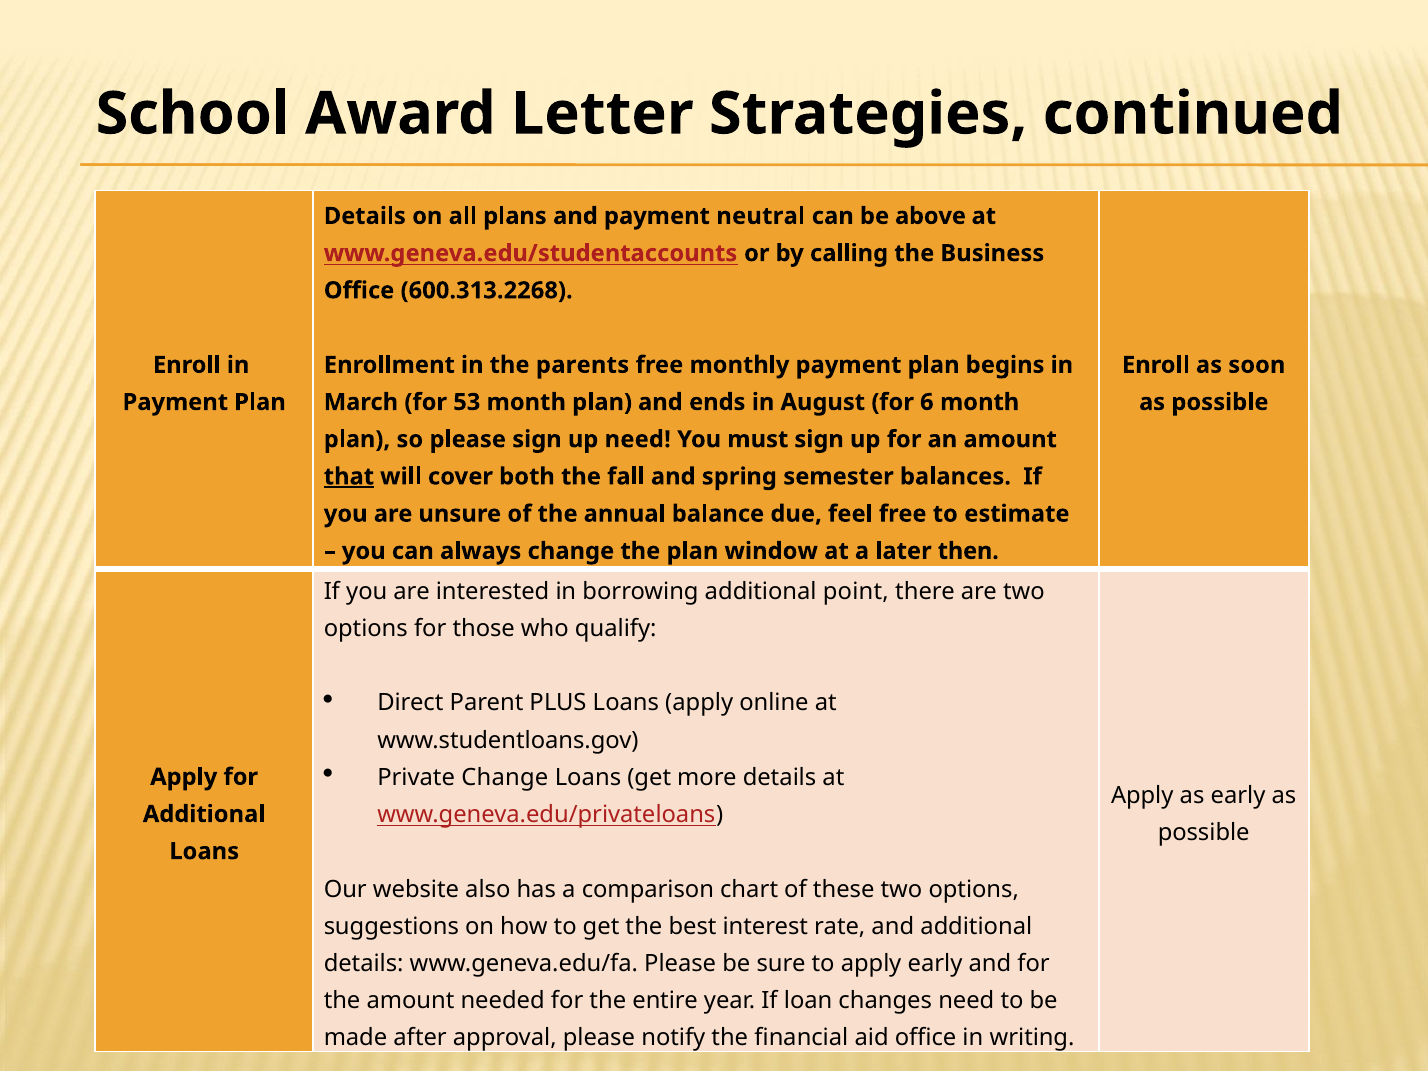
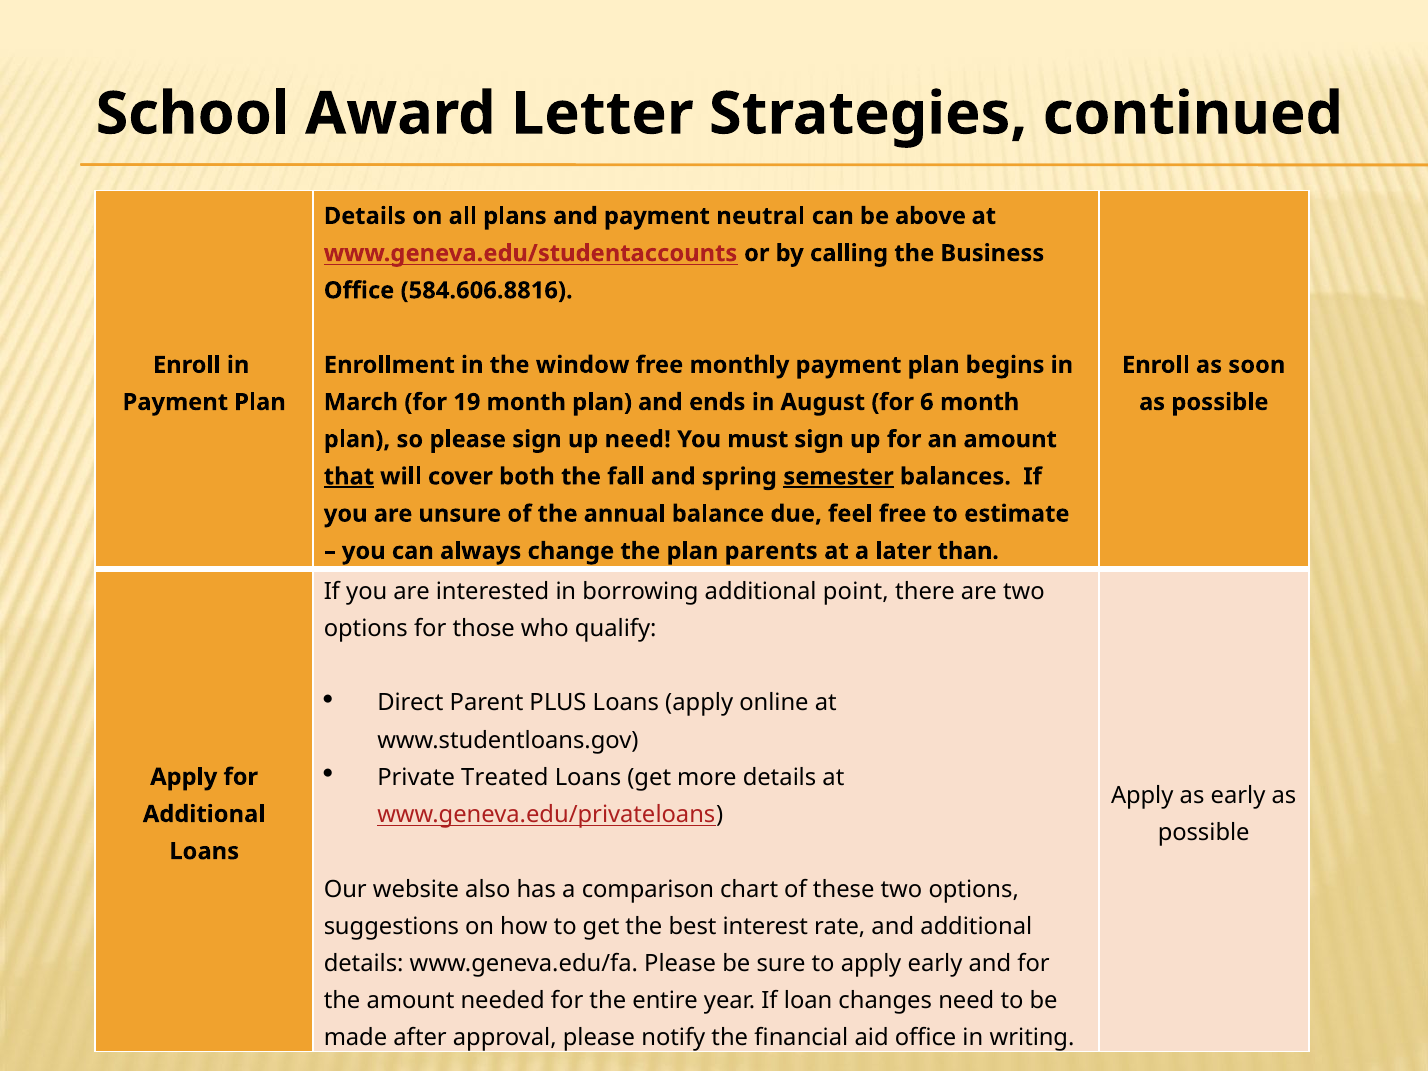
600.313.2268: 600.313.2268 -> 584.606.8816
parents: parents -> window
53: 53 -> 19
semester underline: none -> present
window: window -> parents
then: then -> than
Private Change: Change -> Treated
